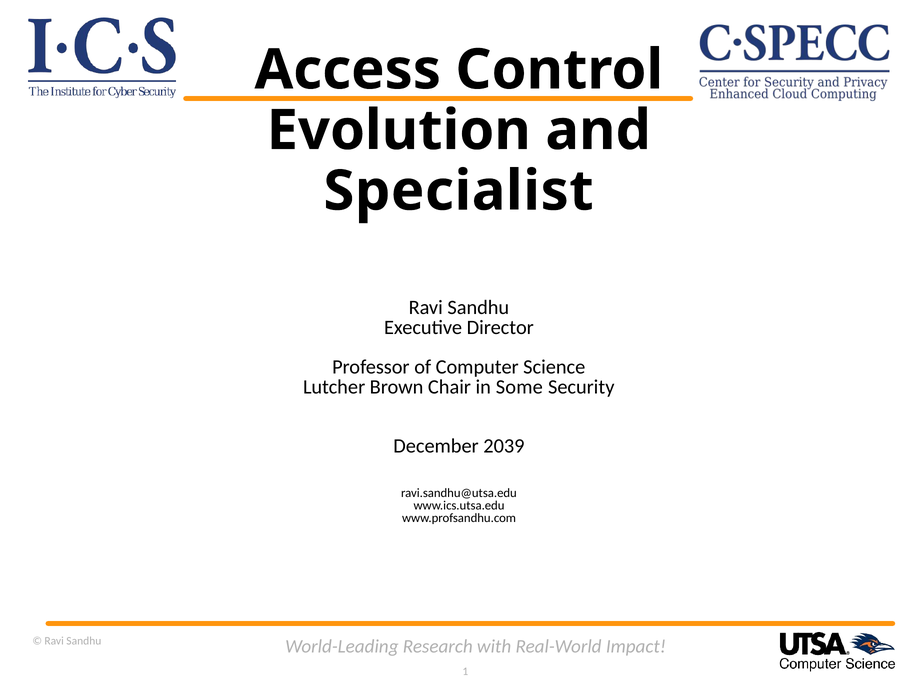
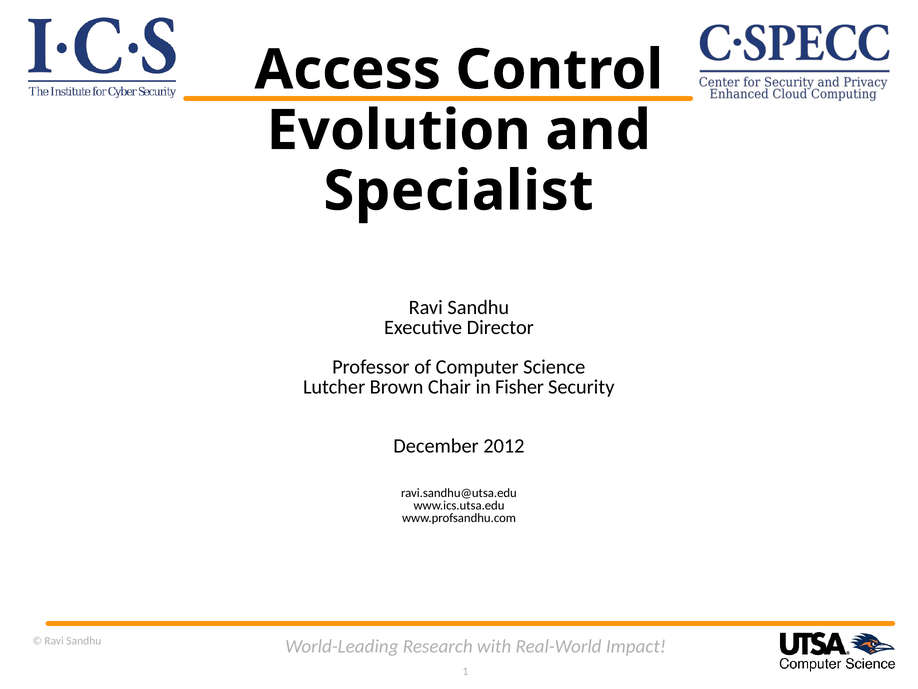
Some: Some -> Fisher
2039: 2039 -> 2012
